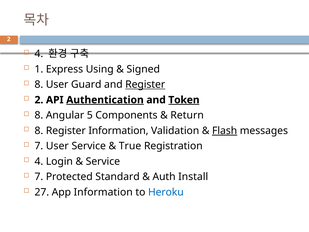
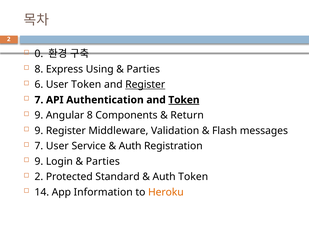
4 at (39, 54): 4 -> 0
1 at (39, 69): 1 -> 8
Signed at (143, 69): Signed -> Parties
8 at (39, 84): 8 -> 6
User Guard: Guard -> Token
2 at (39, 100): 2 -> 7
Authentication underline: present -> none
8 at (39, 115): 8 -> 9
Angular 5: 5 -> 8
8 at (39, 131): 8 -> 9
Register Information: Information -> Middleware
Flash underline: present -> none
True at (130, 146): True -> Auth
4 at (39, 161): 4 -> 9
Service at (103, 161): Service -> Parties
7 at (39, 177): 7 -> 2
Auth Install: Install -> Token
27: 27 -> 14
Heroku colour: blue -> orange
